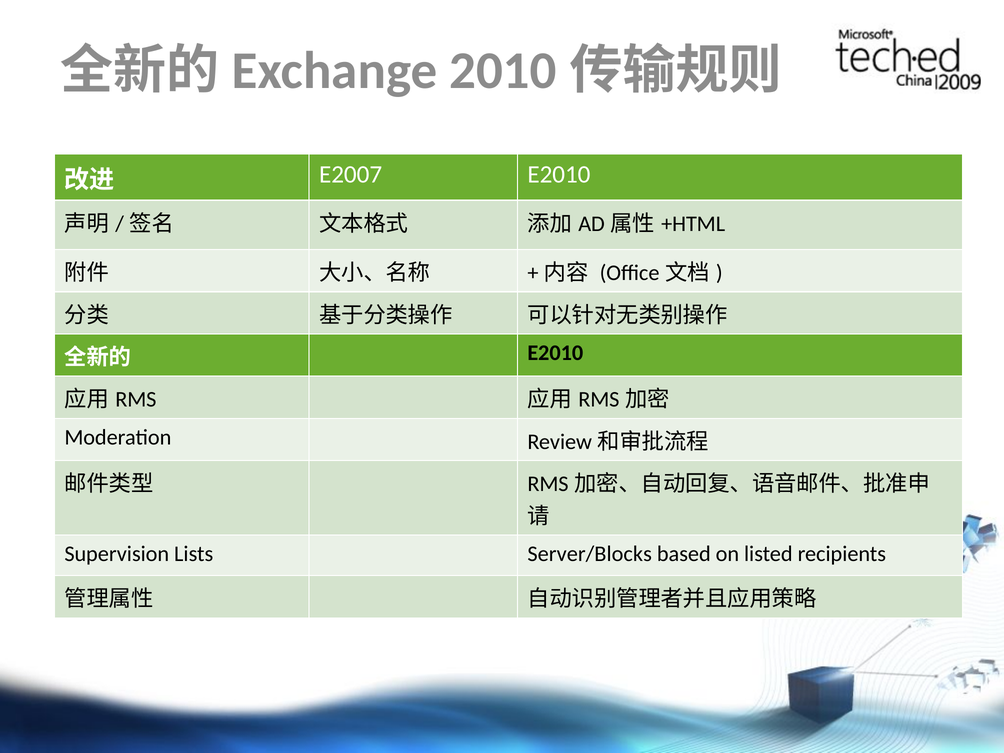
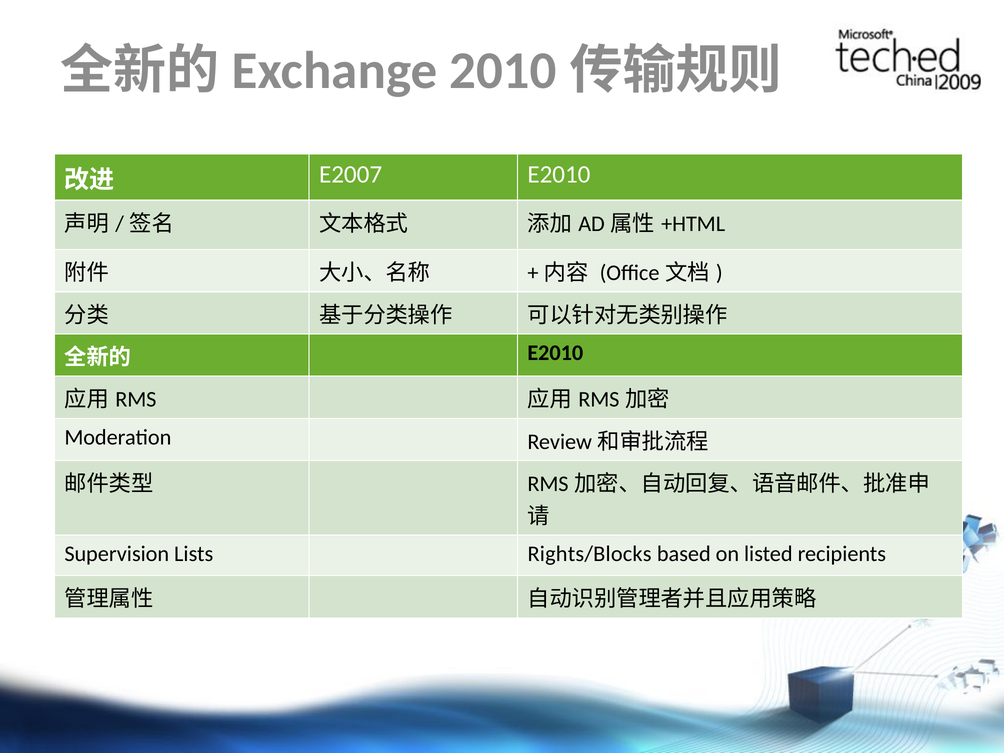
Server/Blocks: Server/Blocks -> Rights/Blocks
